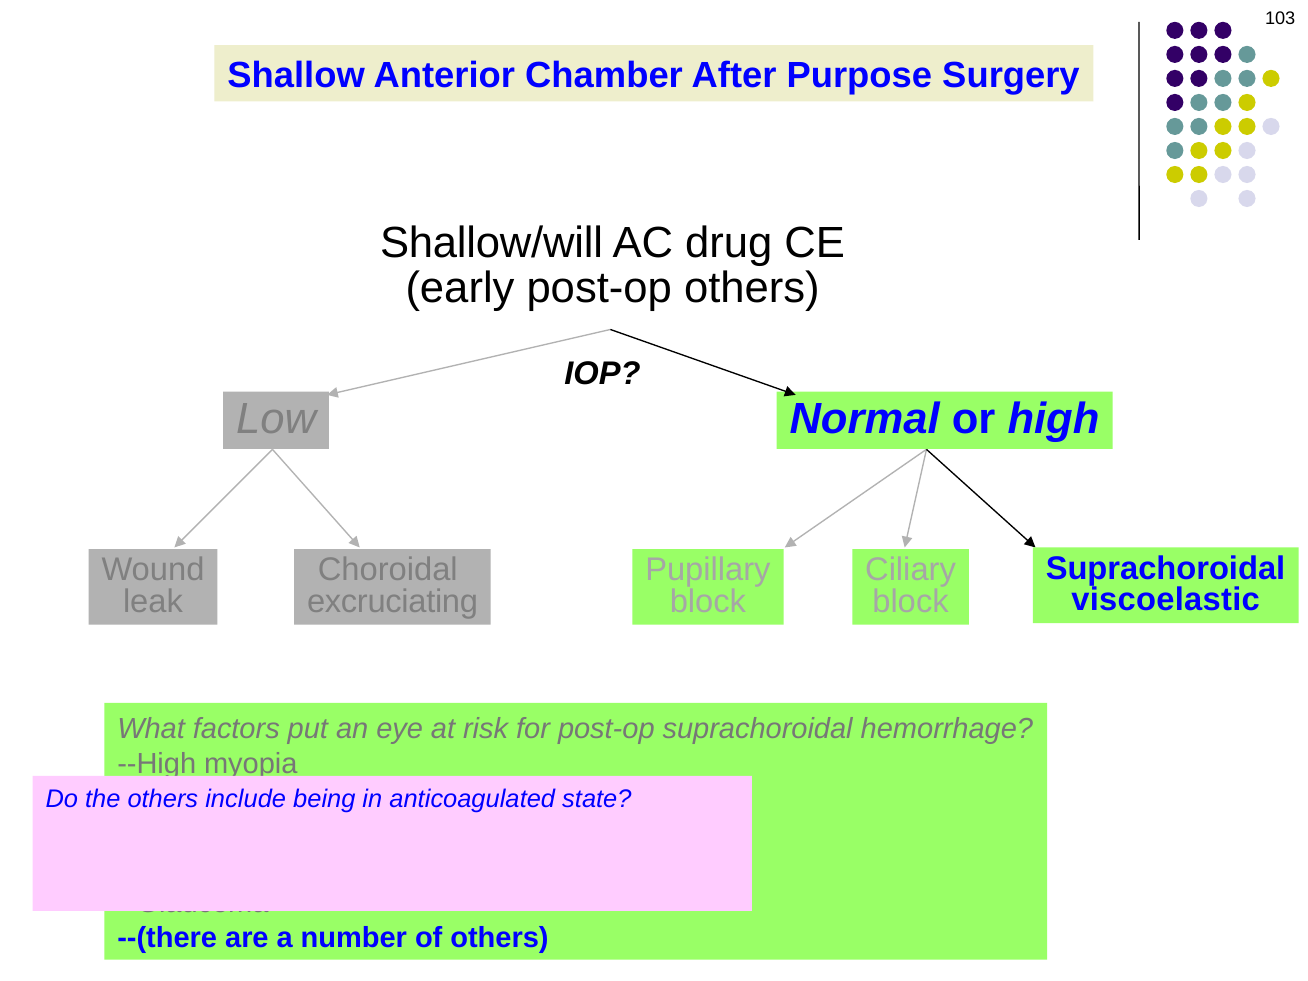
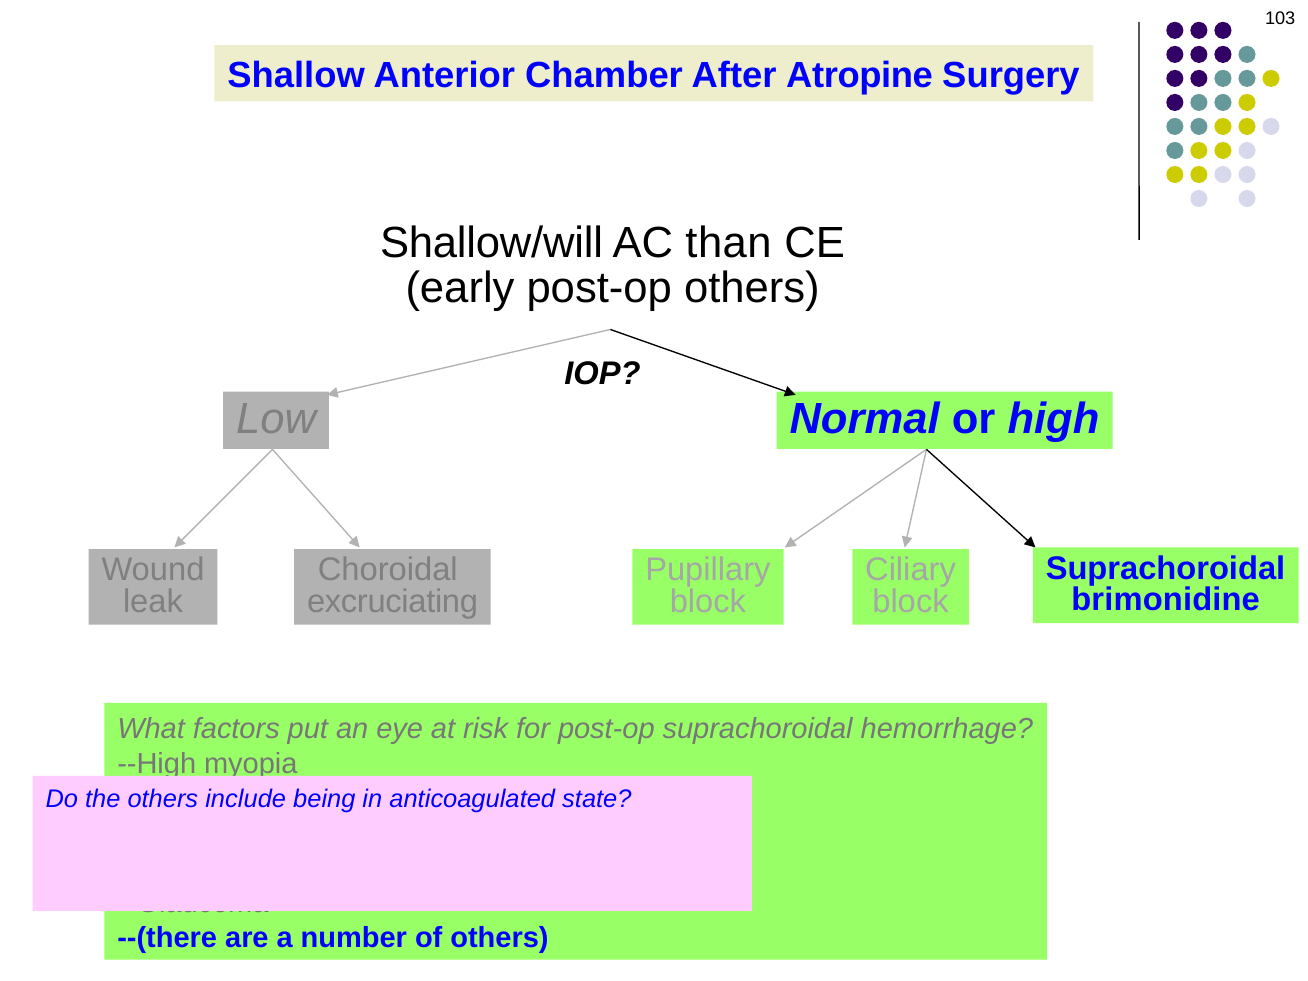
Purpose: Purpose -> Atropine
drug: drug -> than
viscoelastic: viscoelastic -> brimonidine
